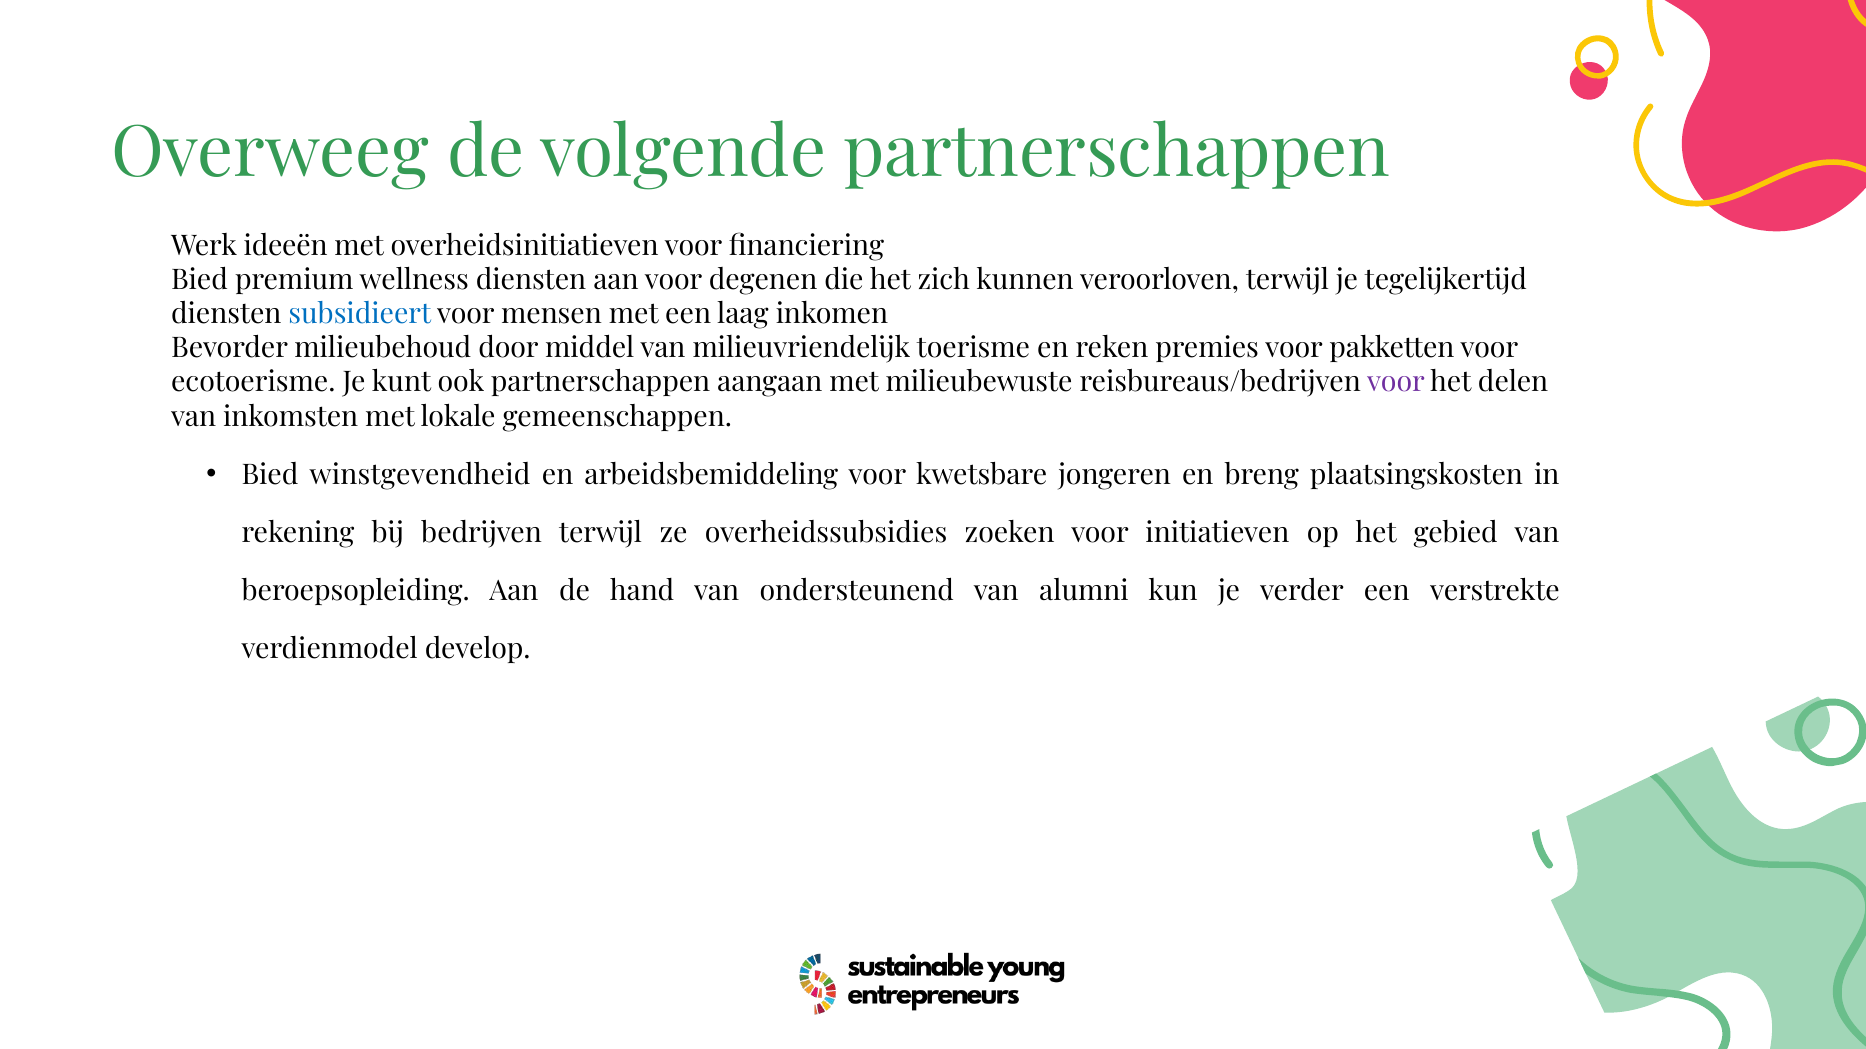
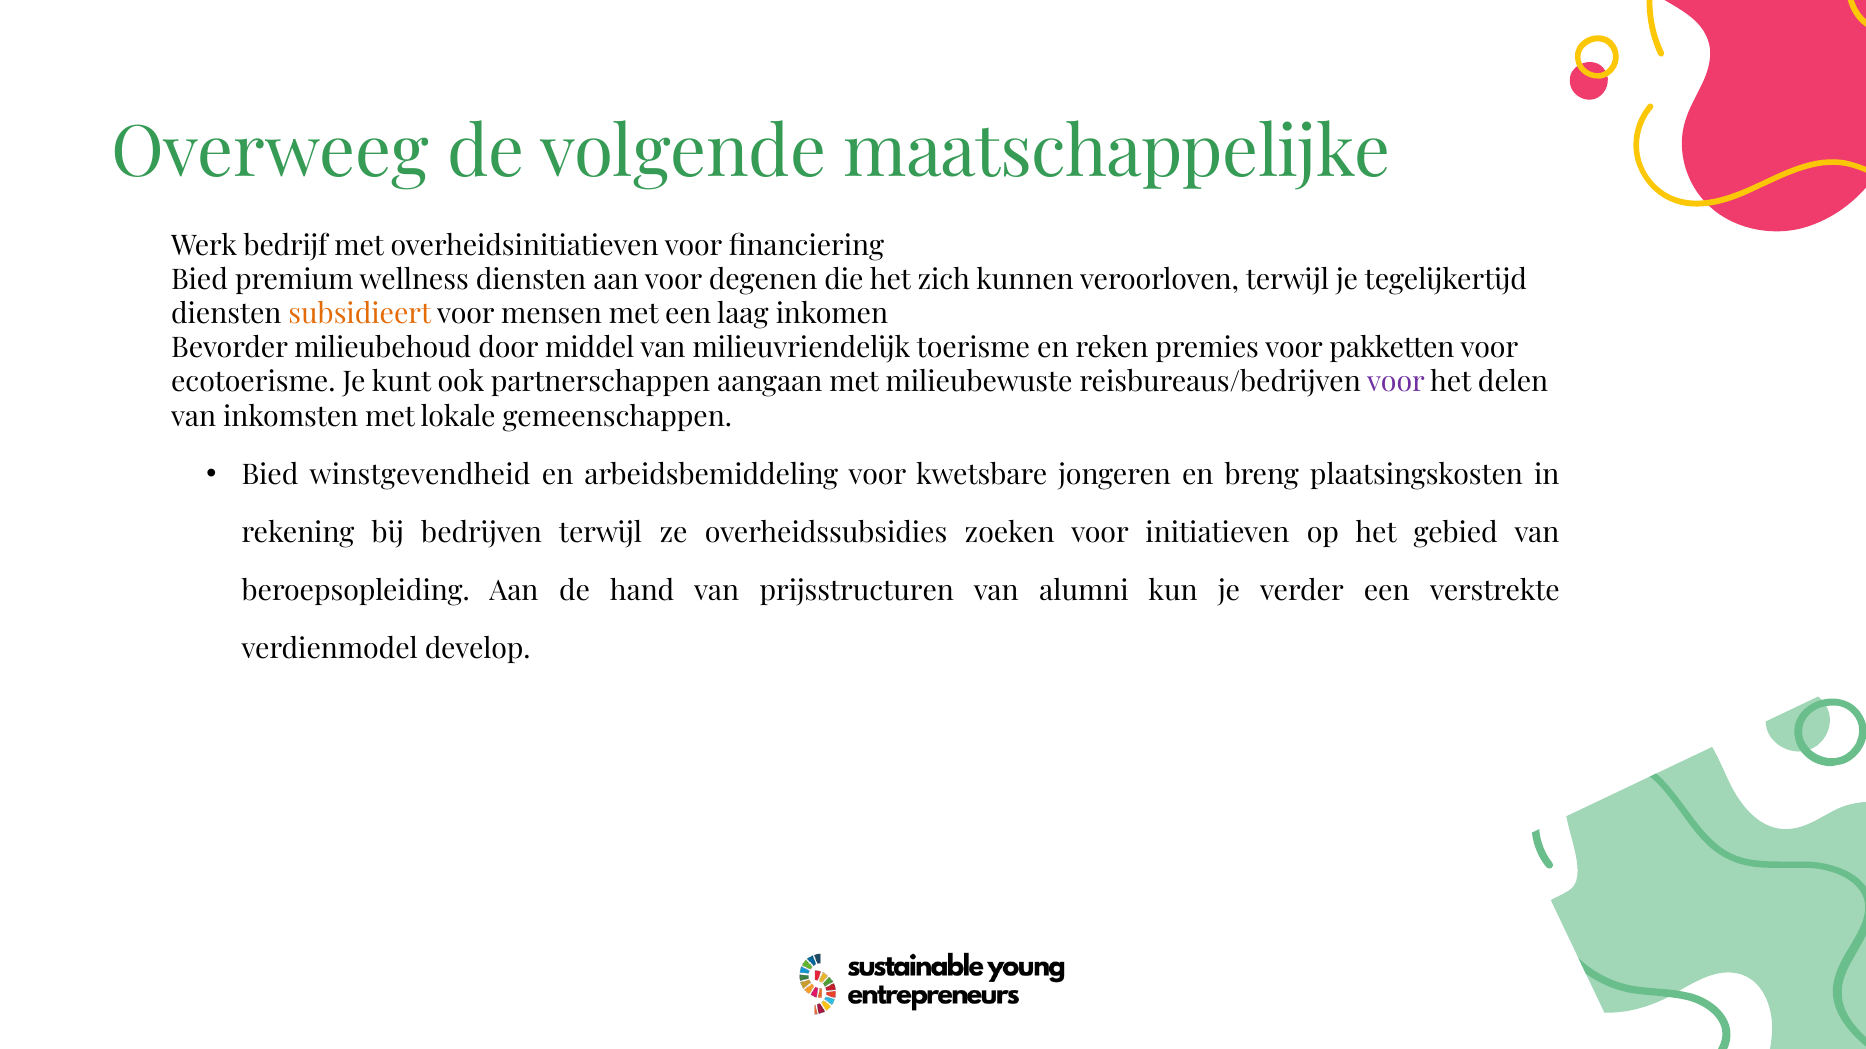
volgende partnerschappen: partnerschappen -> maatschappelijke
ideeën: ideeën -> bedrijf
subsidieert colour: blue -> orange
ondersteunend: ondersteunend -> prijsstructuren
